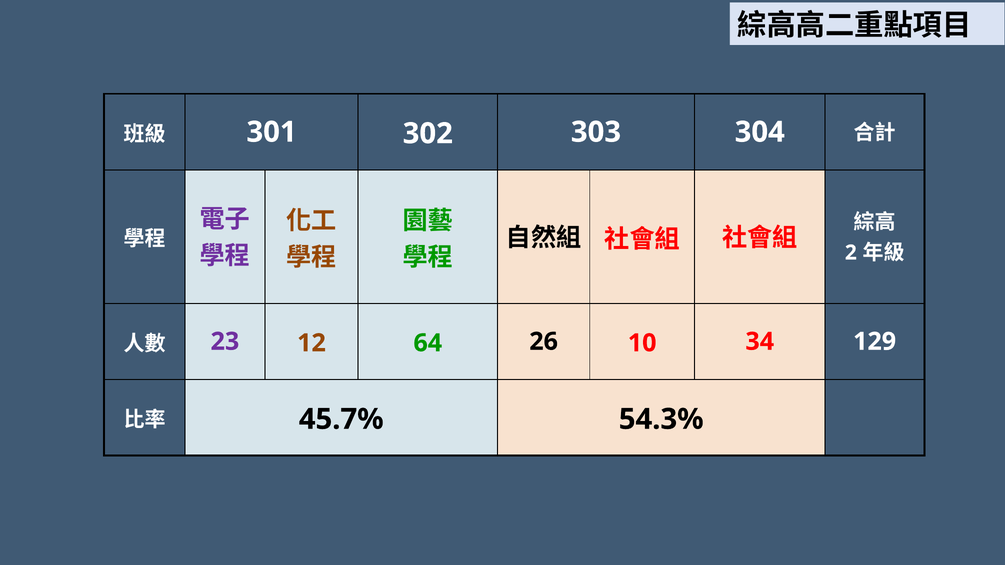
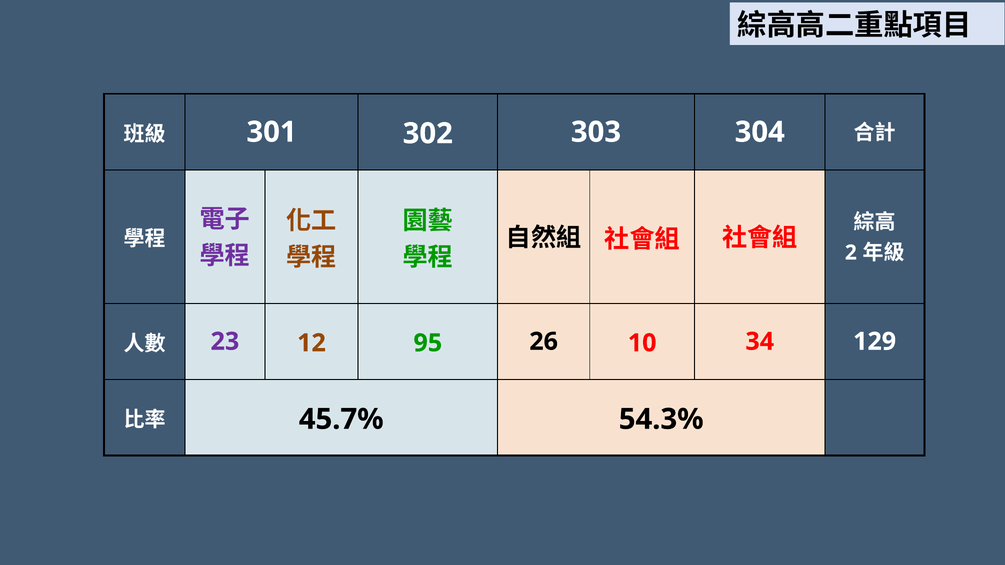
64: 64 -> 95
